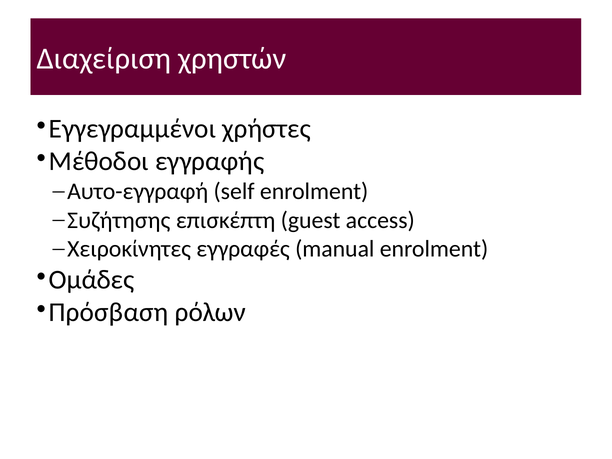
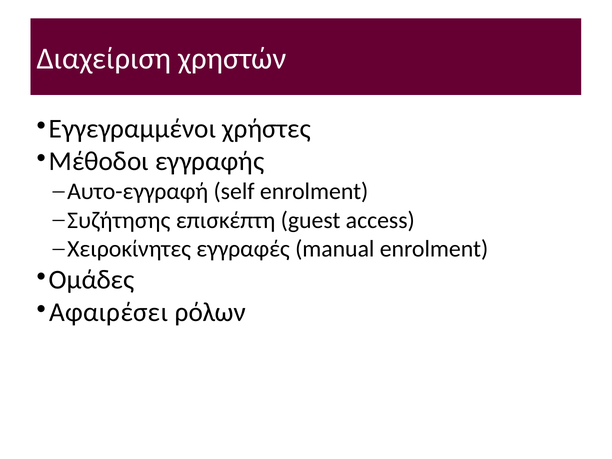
Πρόσβαση: Πρόσβαση -> Αφαιρέσει
